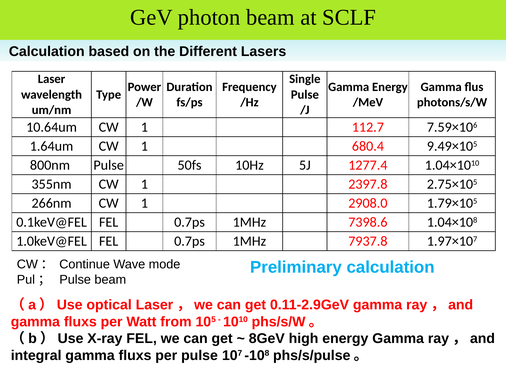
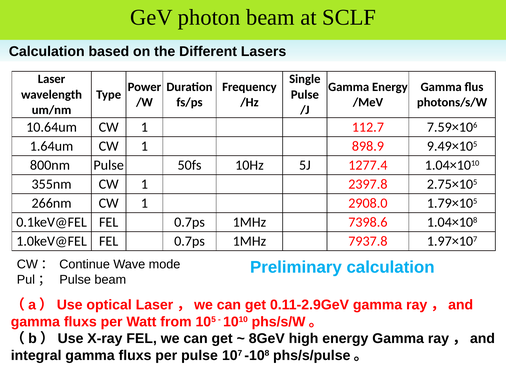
680.4: 680.4 -> 898.9
